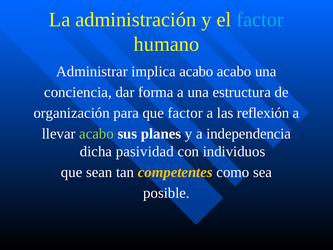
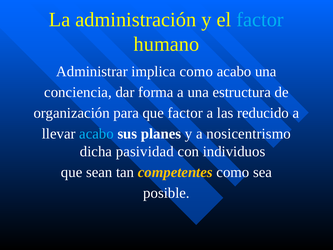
implica acabo: acabo -> como
reflexión: reflexión -> reducido
acabo at (96, 134) colour: light green -> light blue
independencia: independencia -> nosicentrismo
